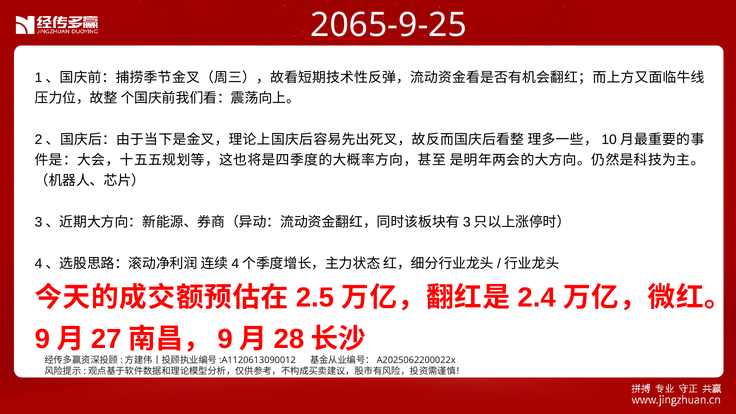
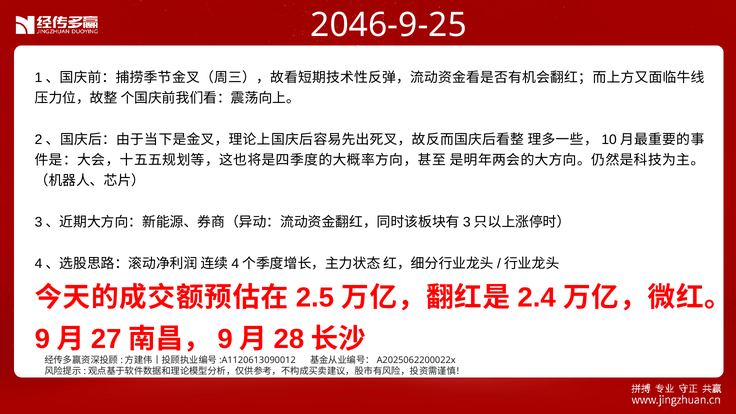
2065-9-25: 2065-9-25 -> 2046-9-25
